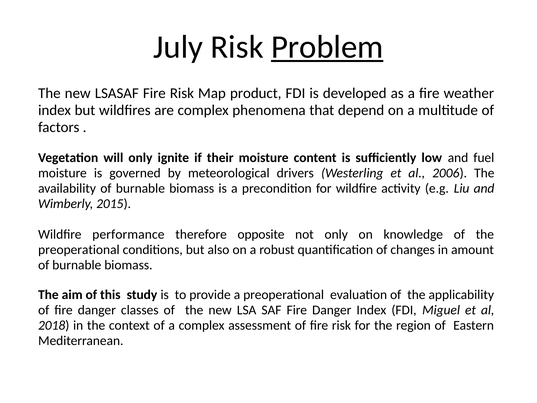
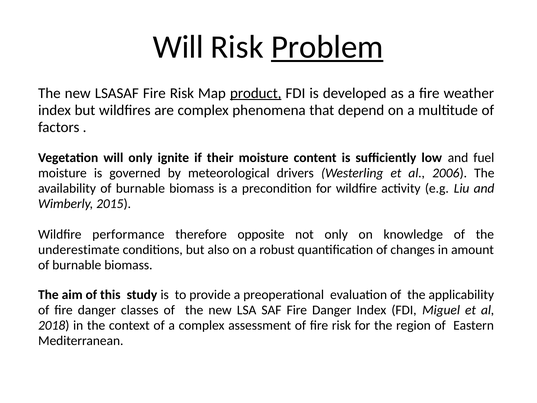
July at (178, 47): July -> Will
product underline: none -> present
preoperational at (79, 250): preoperational -> underestimate
